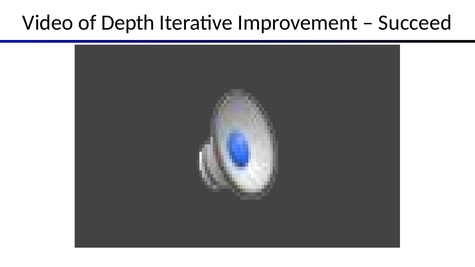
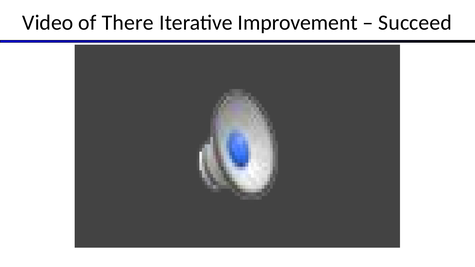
Depth: Depth -> There
